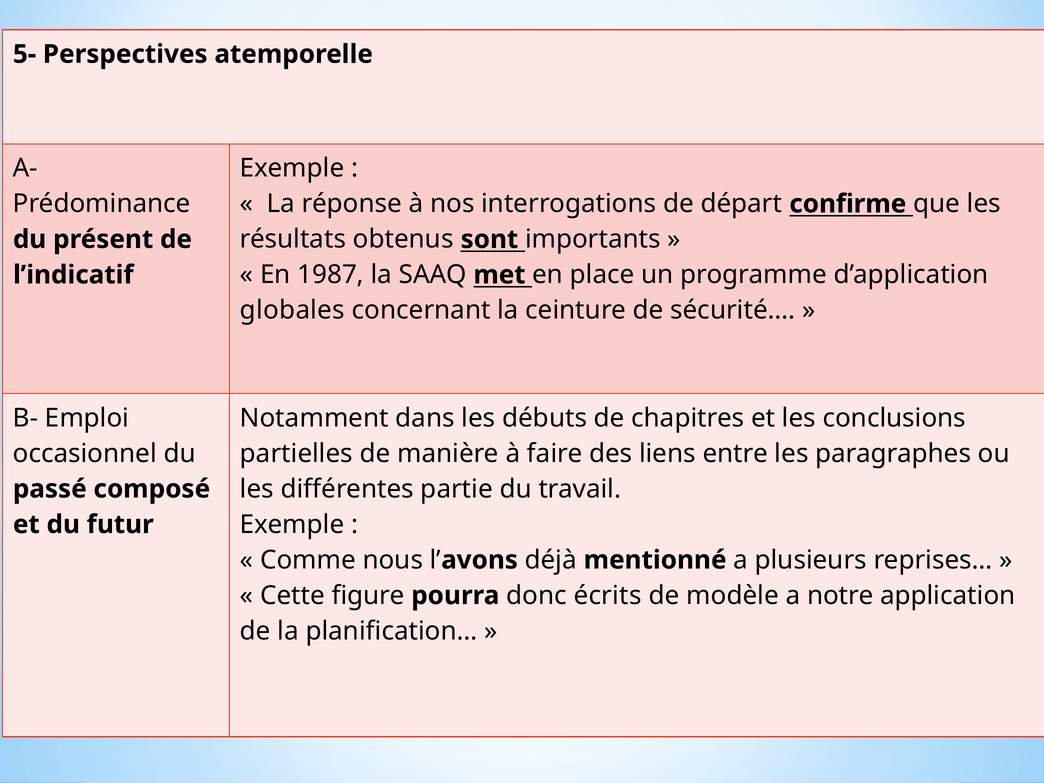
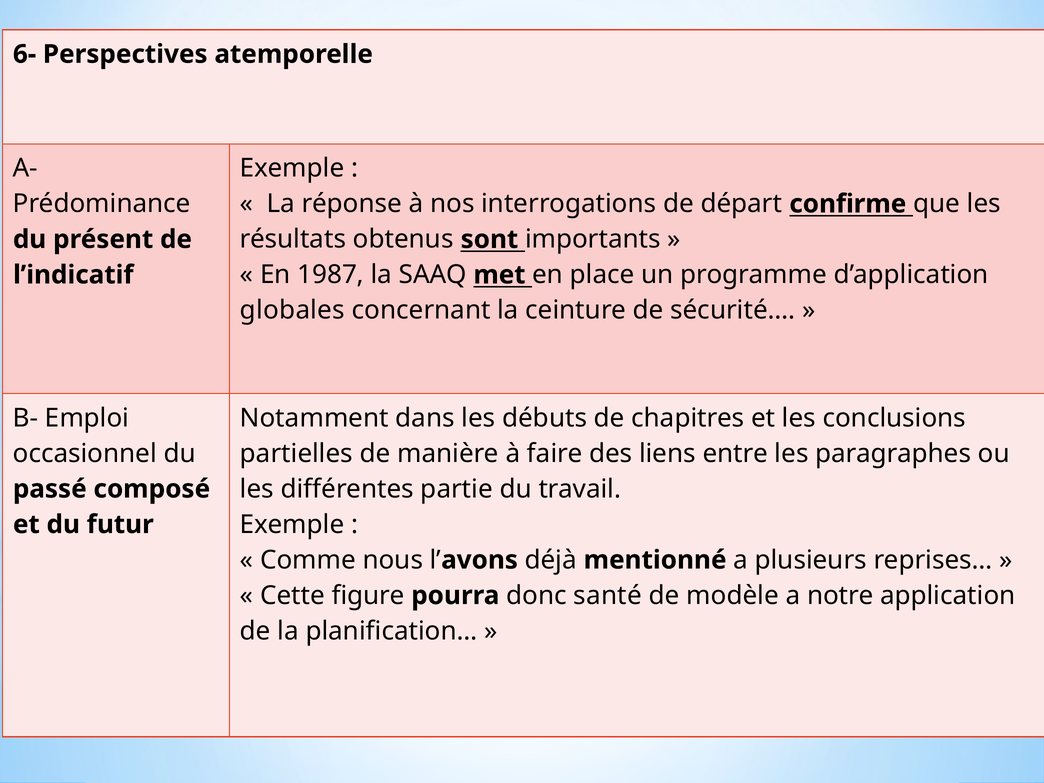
5-: 5- -> 6-
écrits: écrits -> santé
